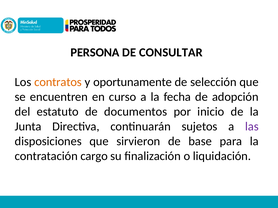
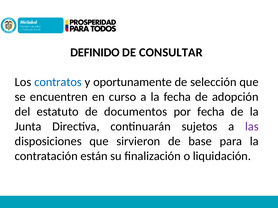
PERSONA: PERSONA -> DEFINIDO
contratos colour: orange -> blue
por inicio: inicio -> fecha
cargo: cargo -> están
